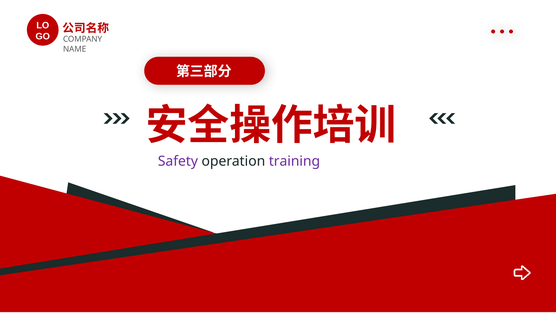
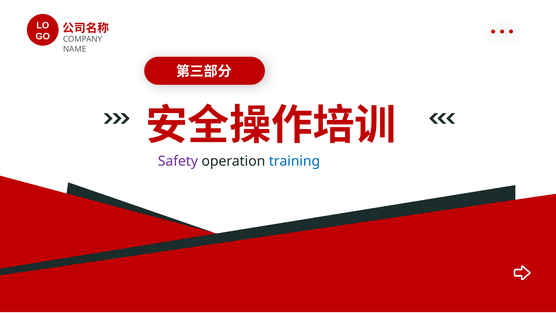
training colour: purple -> blue
